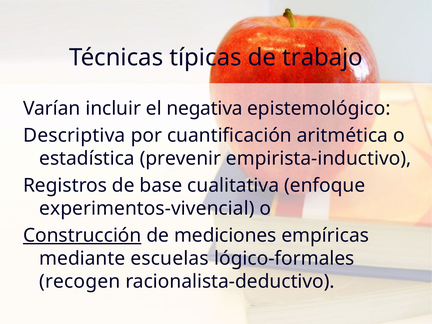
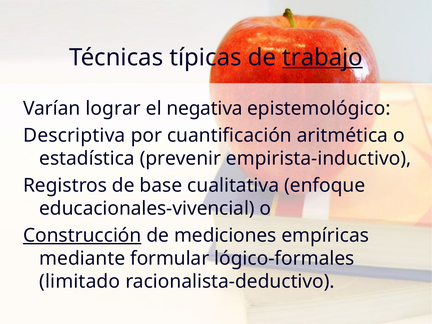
trabajo underline: none -> present
incluir: incluir -> lograr
experimentos-vivencial: experimentos-vivencial -> educacionales-vivencial
escuelas: escuelas -> formular
recogen: recogen -> limitado
